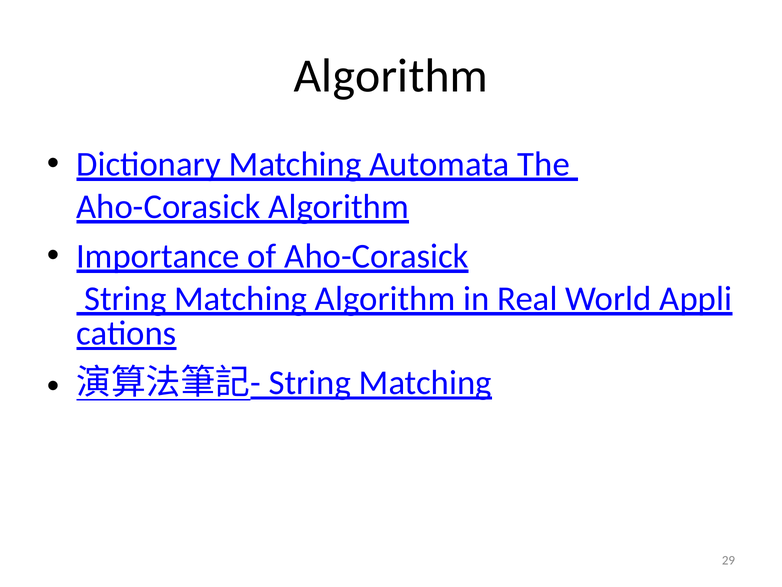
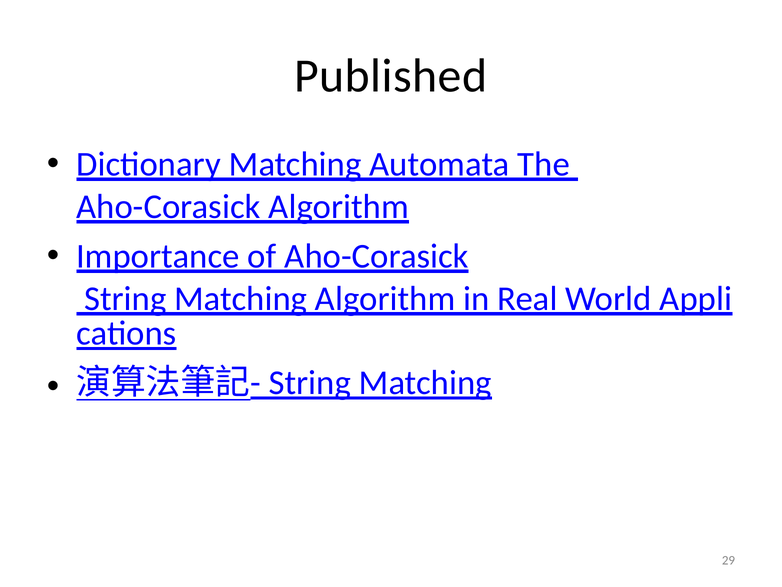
Algorithm at (391, 76): Algorithm -> Published
